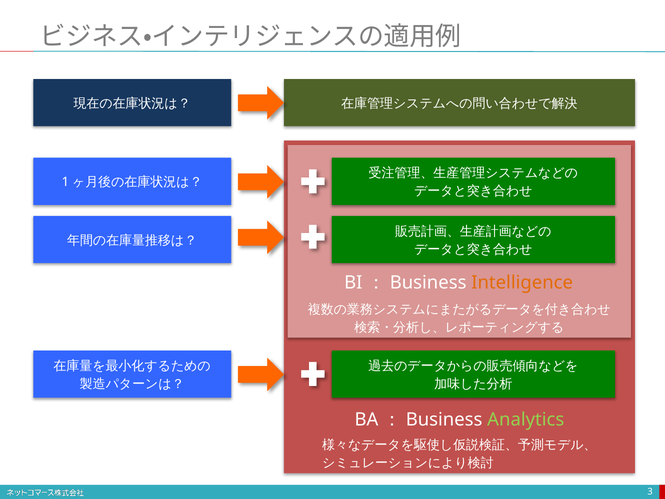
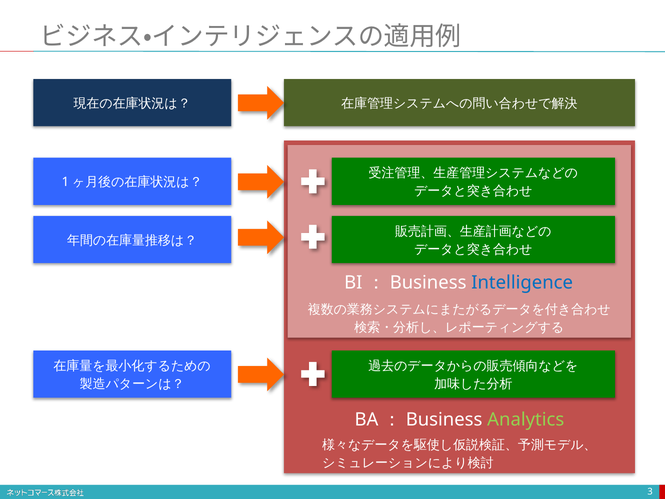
Intelligence colour: orange -> blue
